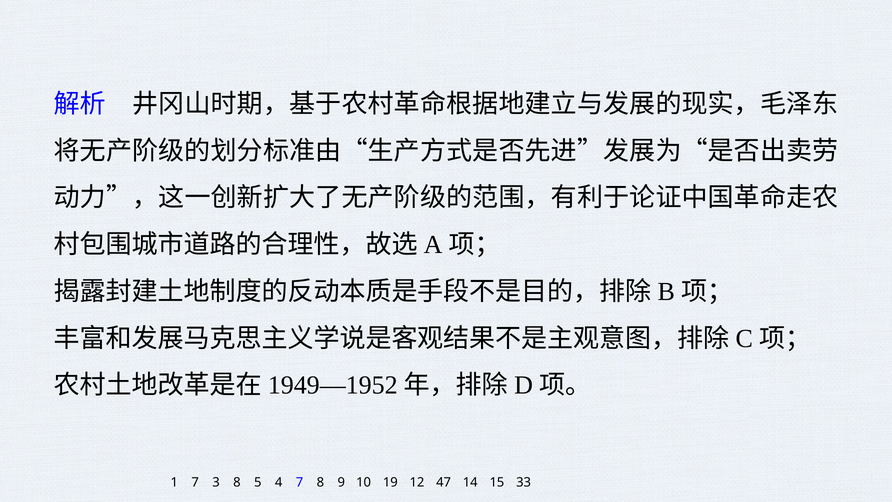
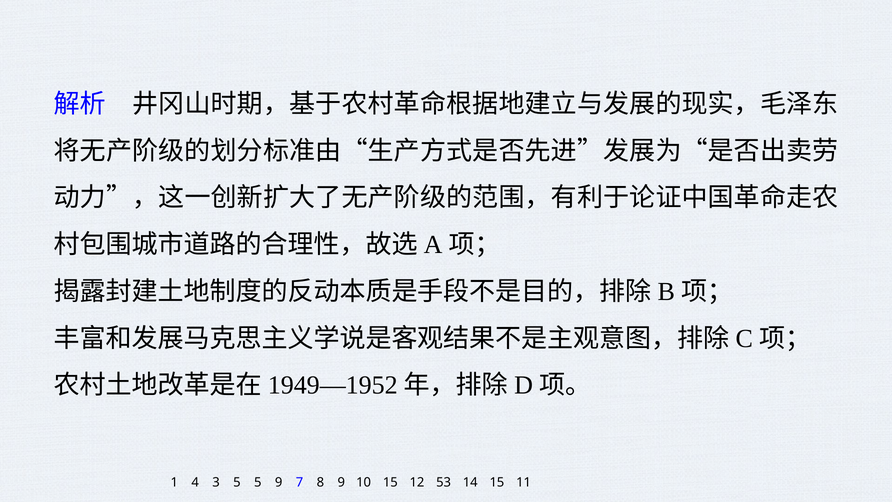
1 7: 7 -> 4
3 8: 8 -> 5
5 4: 4 -> 9
10 19: 19 -> 15
47: 47 -> 53
33: 33 -> 11
